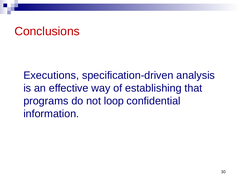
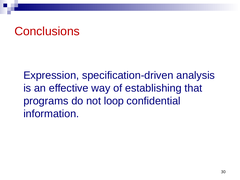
Executions: Executions -> Expression
